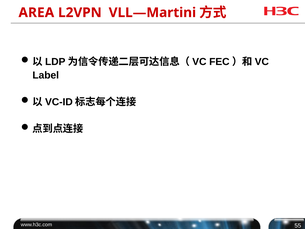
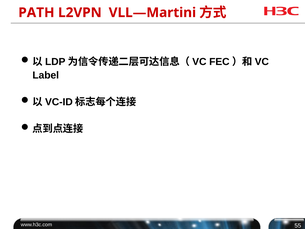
AREA: AREA -> PATH
